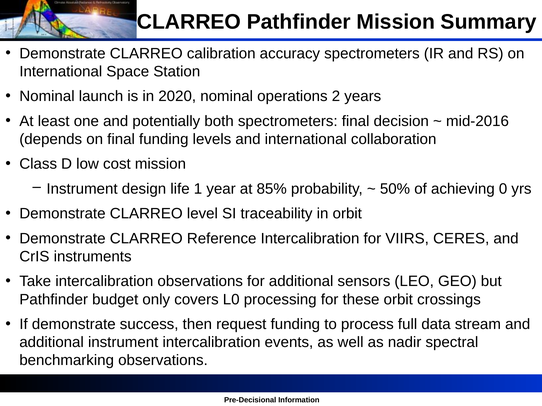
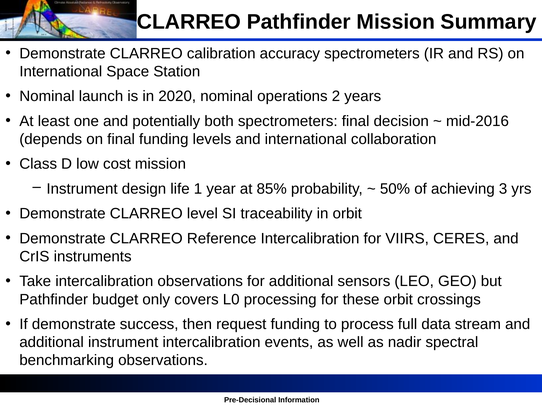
achieving 0: 0 -> 3
